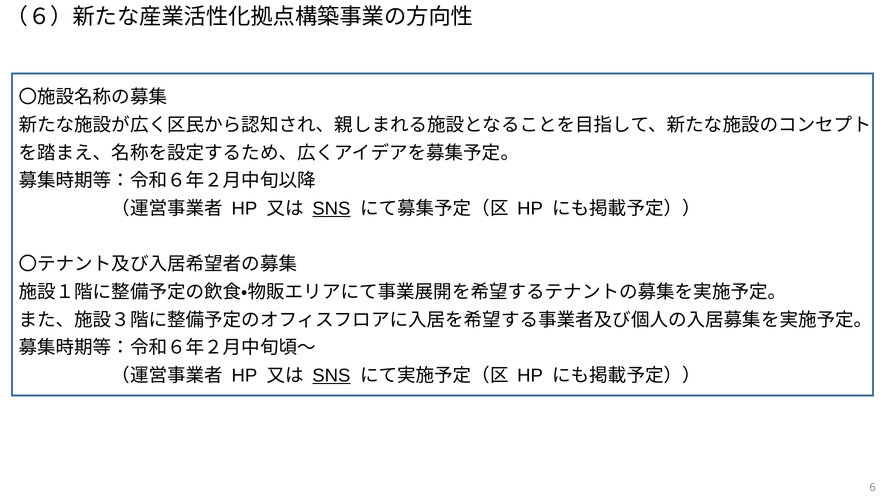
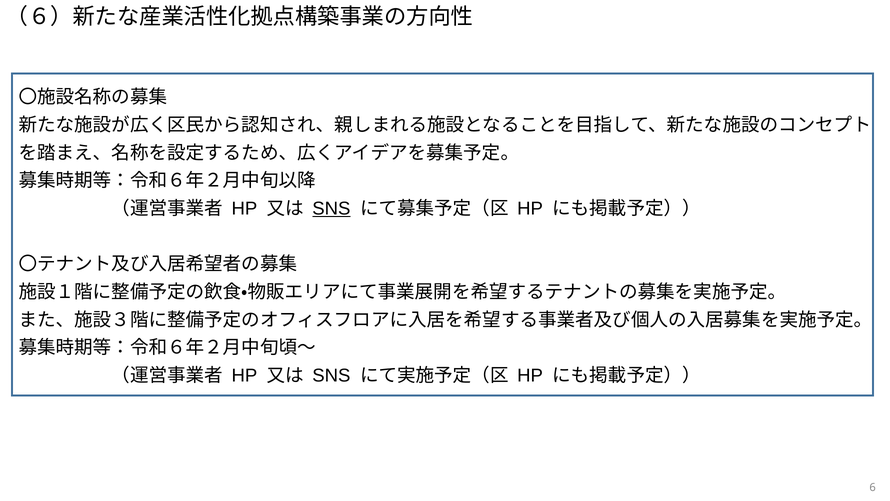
SNS at (331, 375) underline: present -> none
